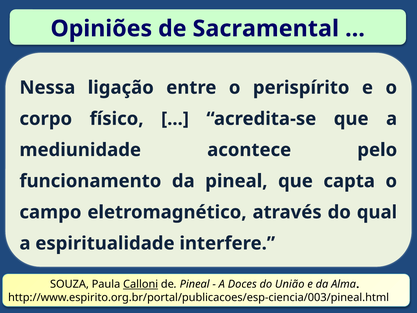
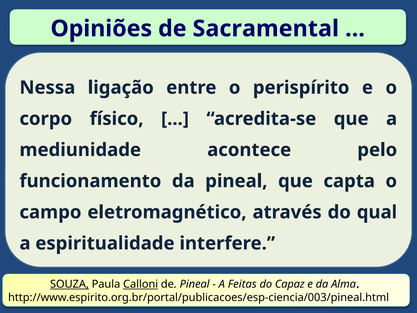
SOUZA underline: none -> present
Doces: Doces -> Feitas
União: União -> Capaz
